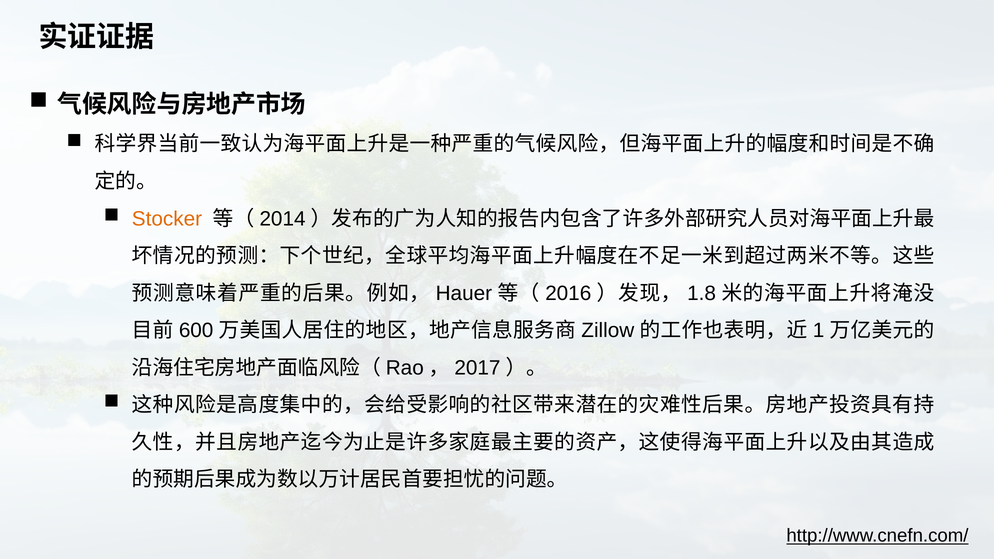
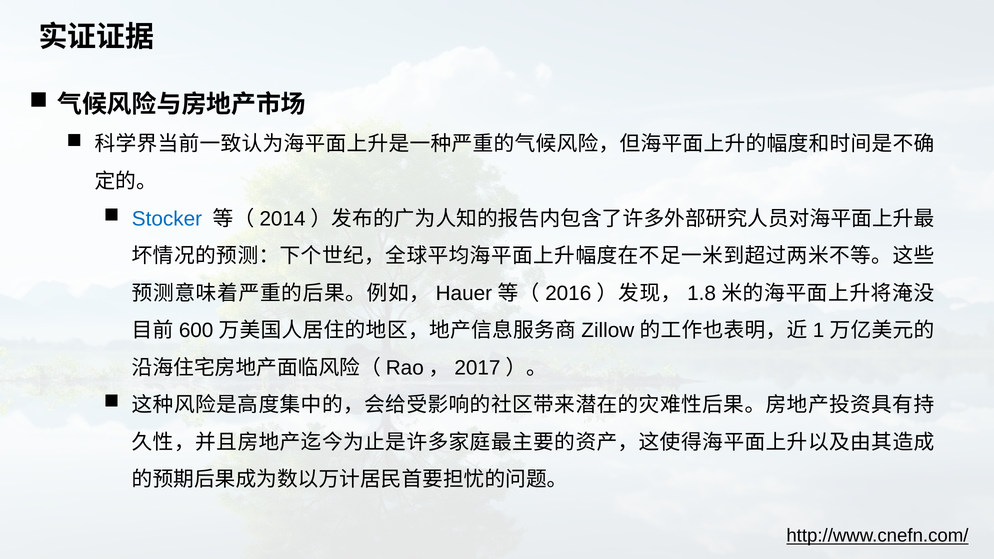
Stocker colour: orange -> blue
